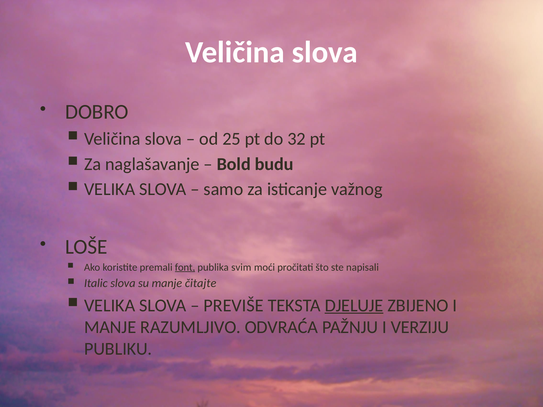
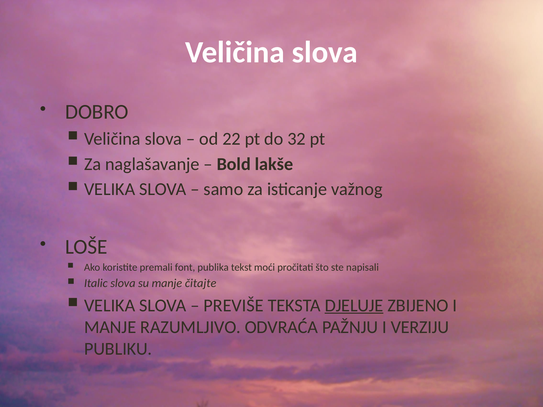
25: 25 -> 22
budu: budu -> lakše
font underline: present -> none
svim: svim -> tekst
